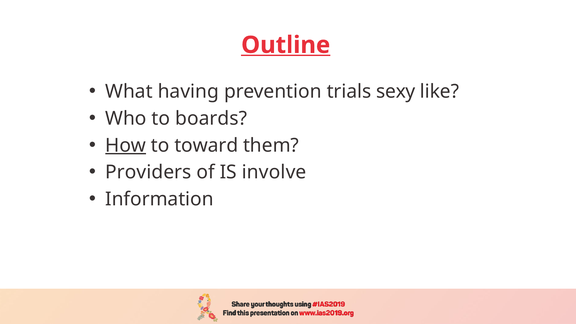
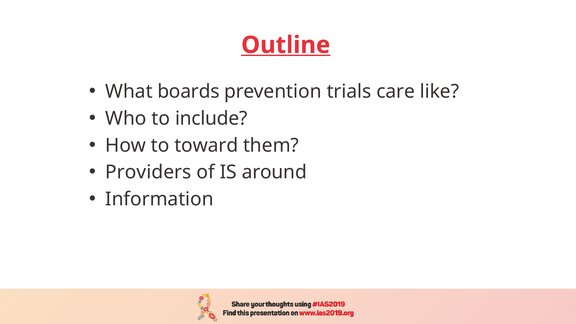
having: having -> boards
sexy: sexy -> care
boards: boards -> include
How underline: present -> none
involve: involve -> around
